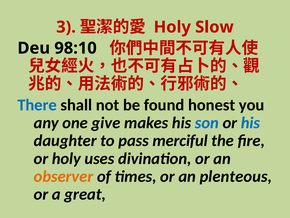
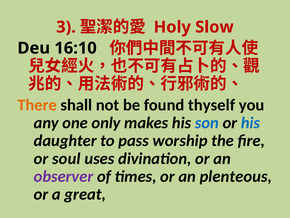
98:10: 98:10 -> 16:10
There colour: blue -> orange
honest: honest -> thyself
give: give -> only
merciful: merciful -> worship
or holy: holy -> soul
observer colour: orange -> purple
